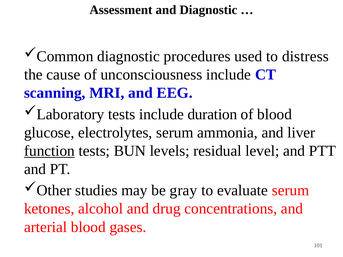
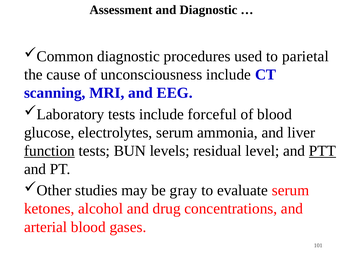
distress: distress -> parietal
duration: duration -> forceful
PTT underline: none -> present
